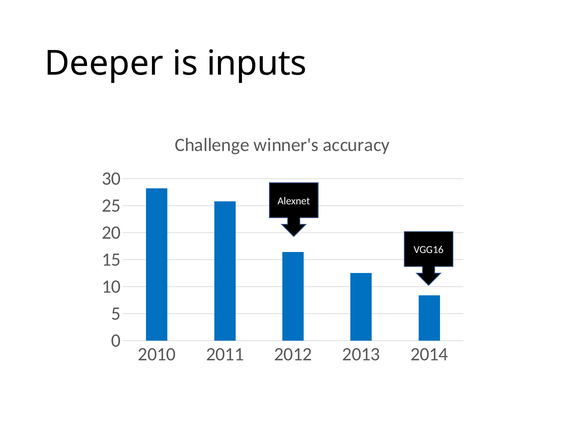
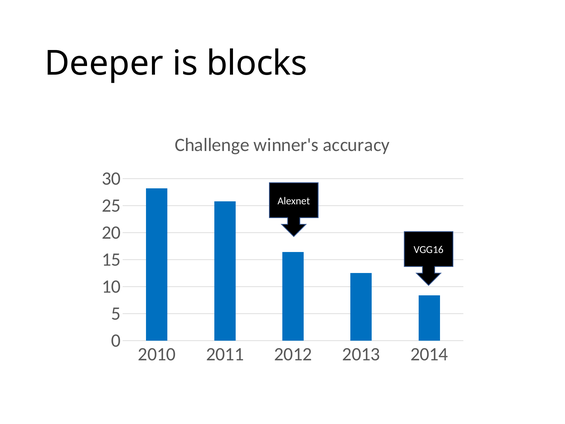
inputs: inputs -> blocks
